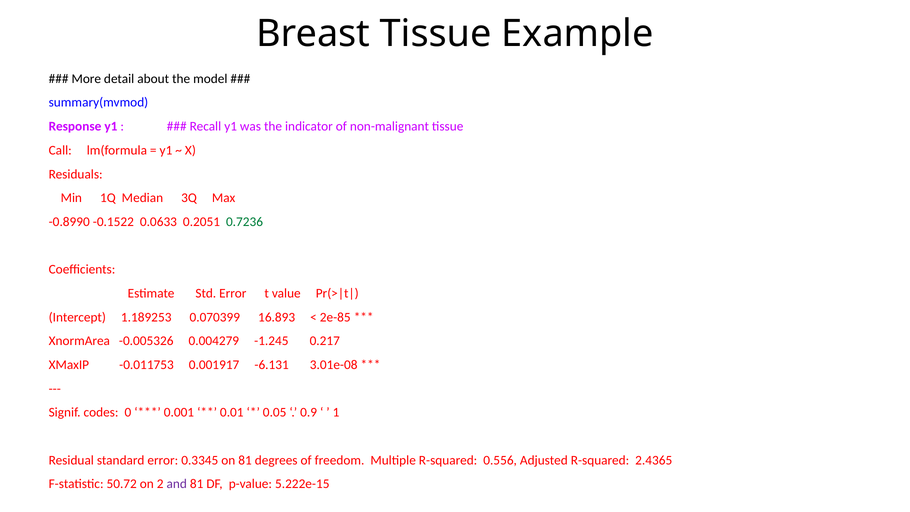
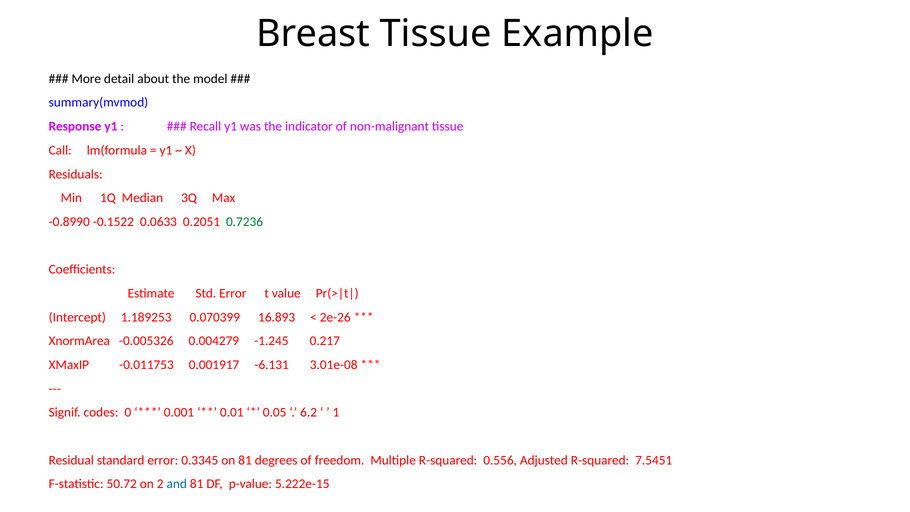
2e-85: 2e-85 -> 2e-26
0.9: 0.9 -> 6.2
2.4365: 2.4365 -> 7.5451
and colour: purple -> blue
